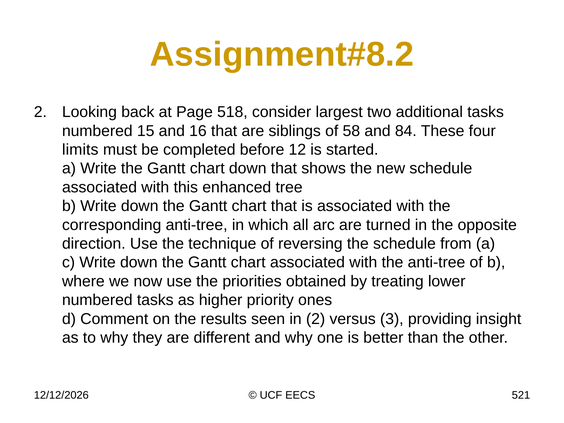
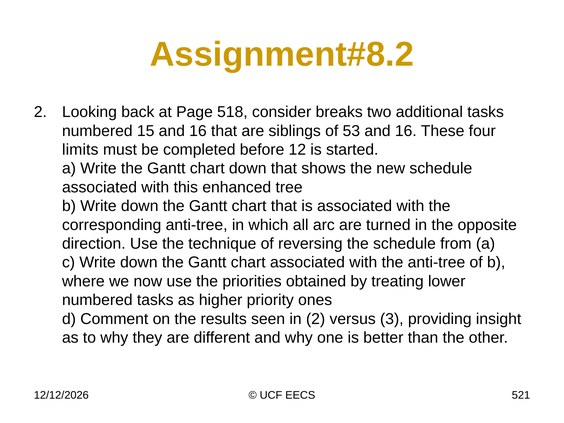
largest: largest -> breaks
58: 58 -> 53
84 at (406, 131): 84 -> 16
